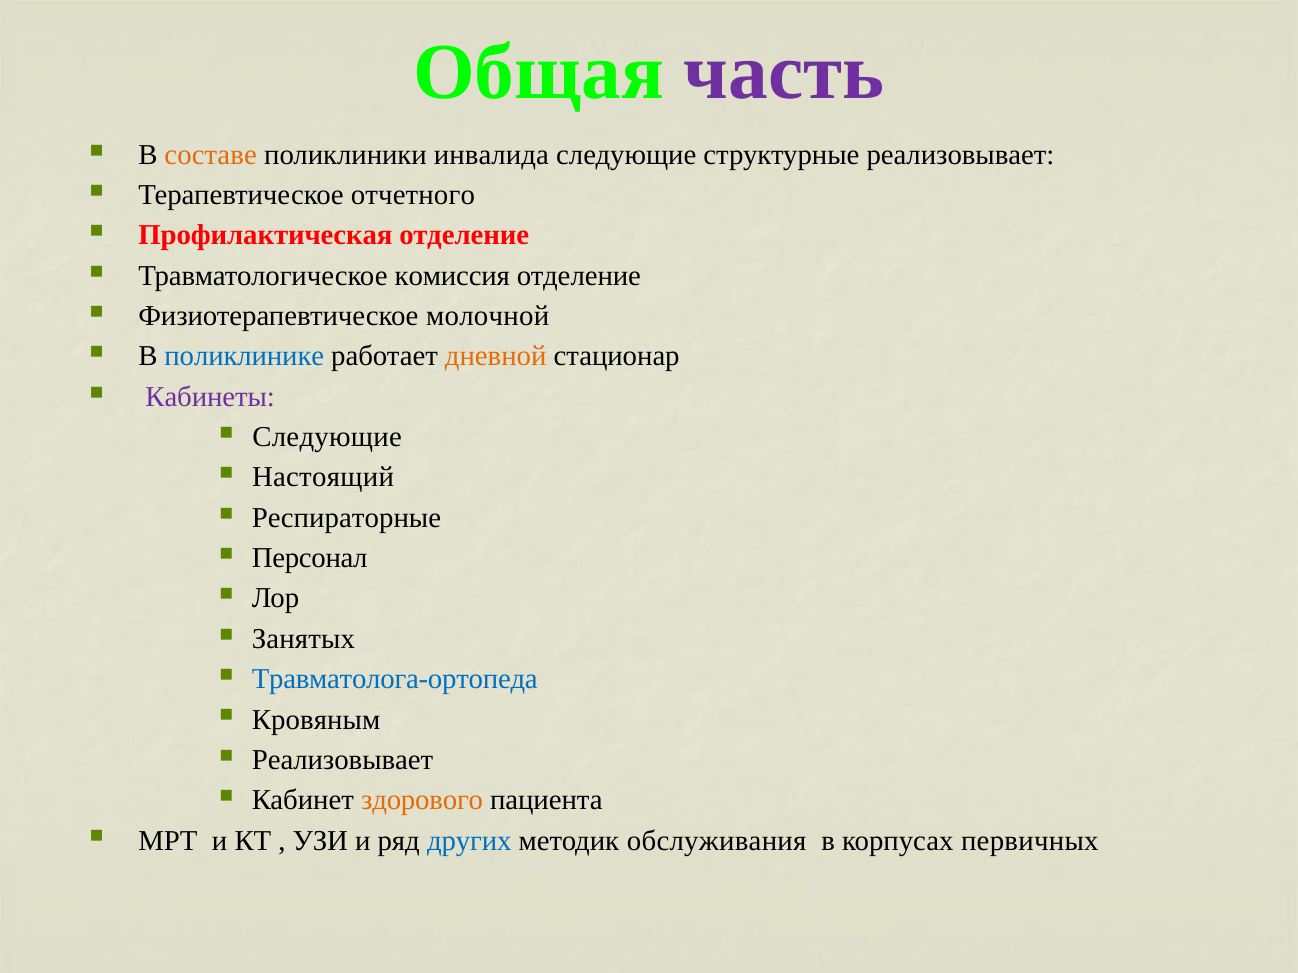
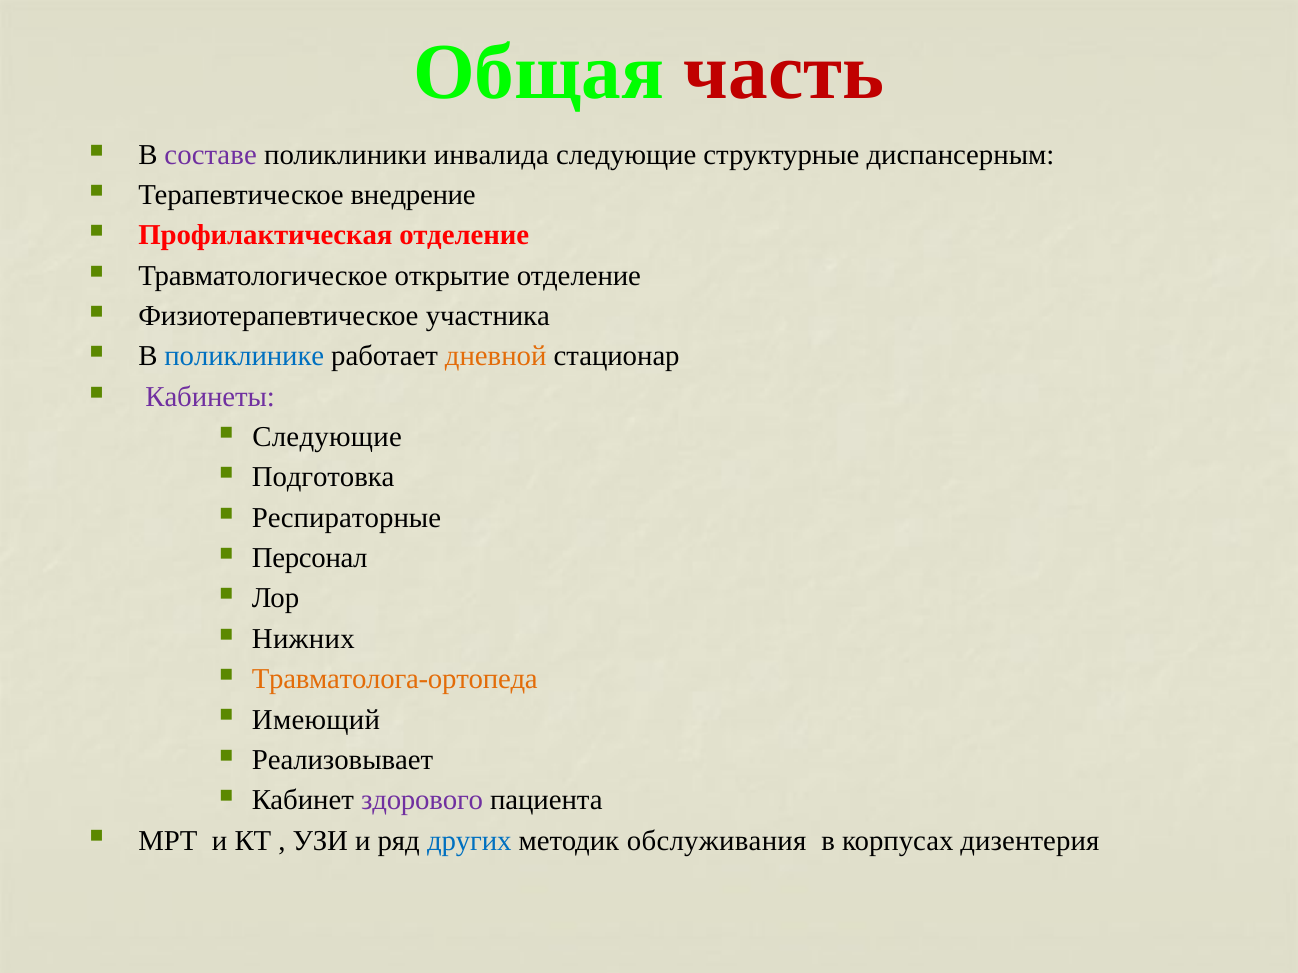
часть colour: purple -> red
составе colour: orange -> purple
структурные реализовывает: реализовывает -> диспансерным
отчетного: отчетного -> внедрение
комиссия: комиссия -> открытие
молочной: молочной -> участника
Настоящий: Настоящий -> Подготовка
Занятых: Занятых -> Нижних
Травматолога-ортопеда colour: blue -> orange
Кровяным: Кровяным -> Имеющий
здорового colour: orange -> purple
первичных: первичных -> дизентерия
